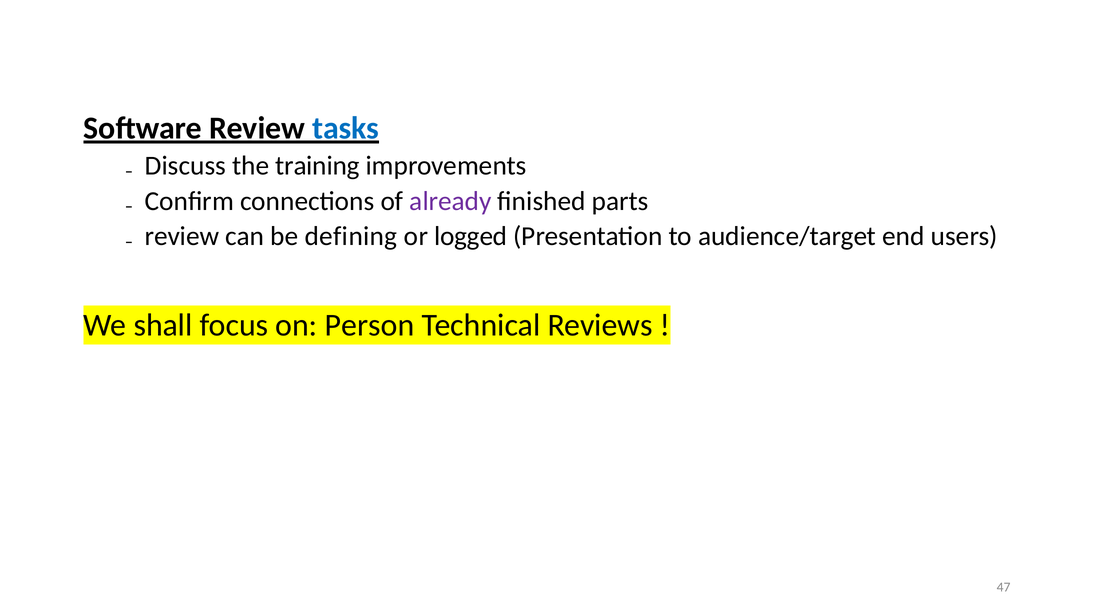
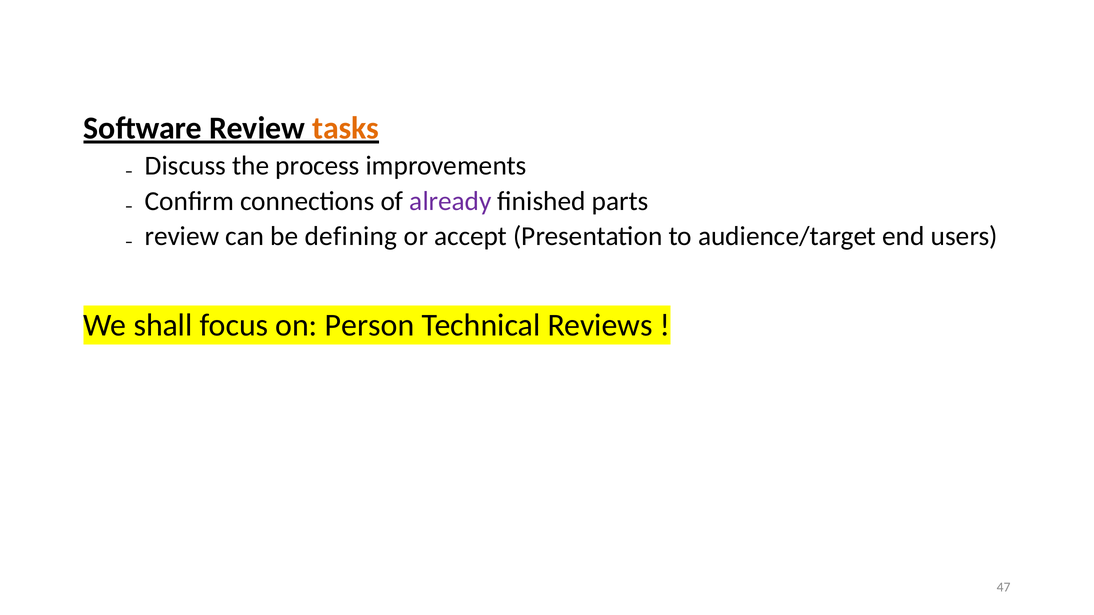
tasks colour: blue -> orange
training: training -> process
logged: logged -> accept
